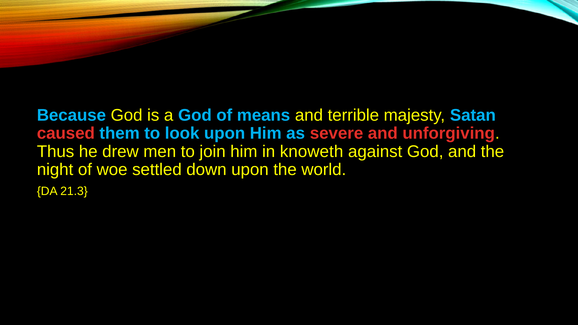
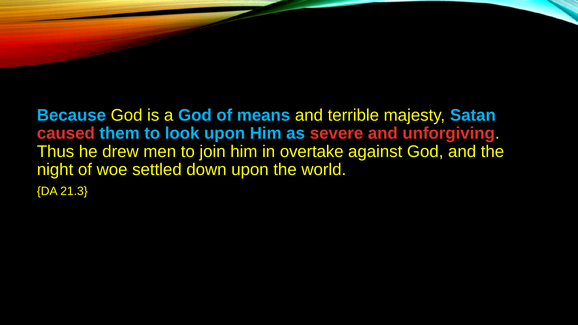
knoweth: knoweth -> overtake
